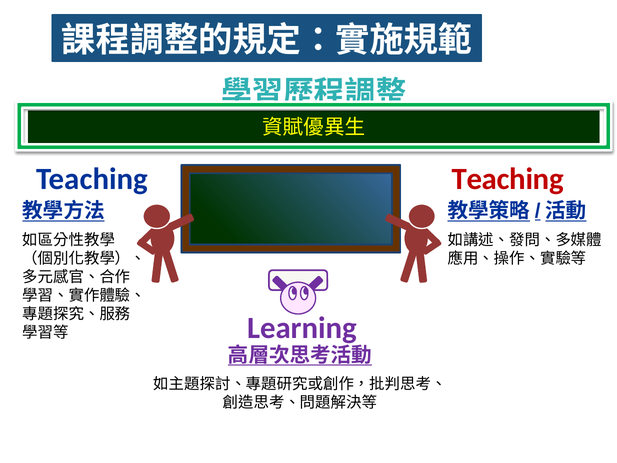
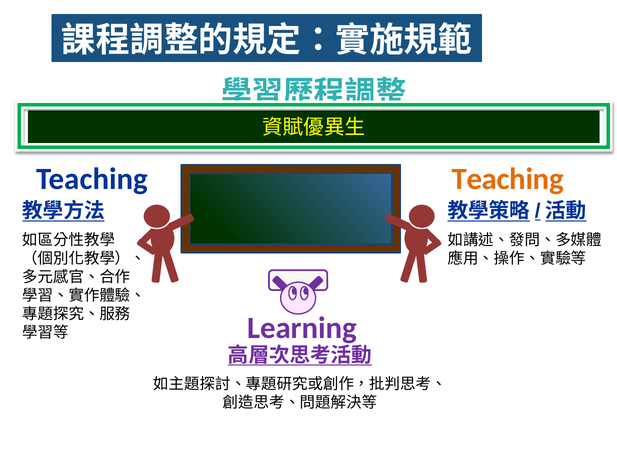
Teaching at (508, 179) colour: red -> orange
